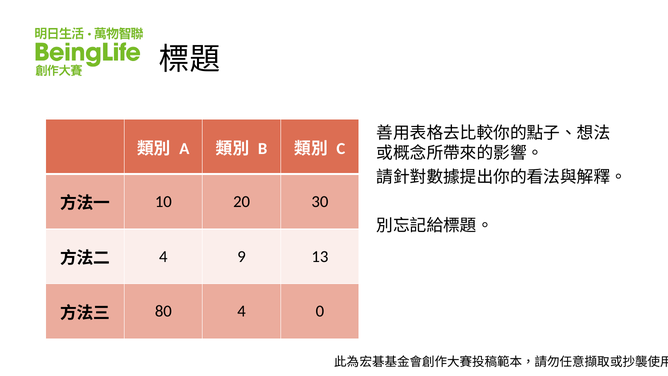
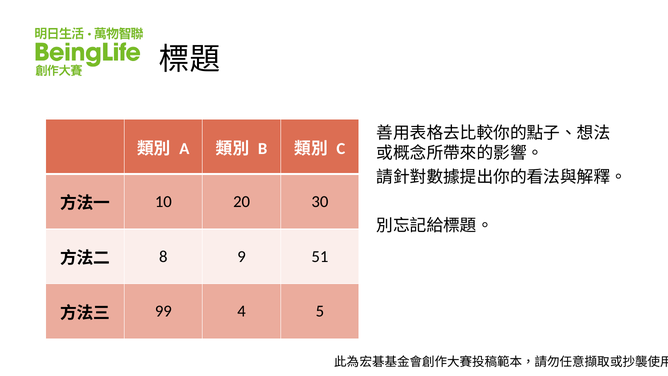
4 at (163, 256): 4 -> 8
13: 13 -> 51
80: 80 -> 99
0: 0 -> 5
